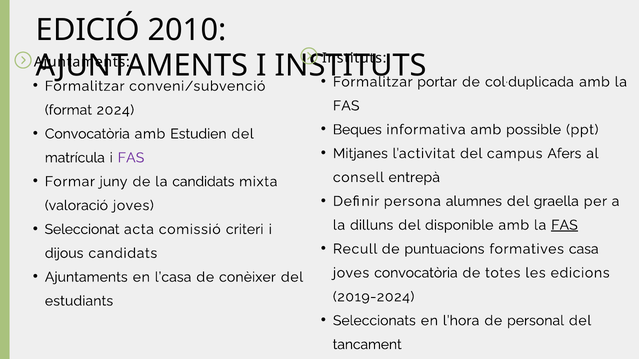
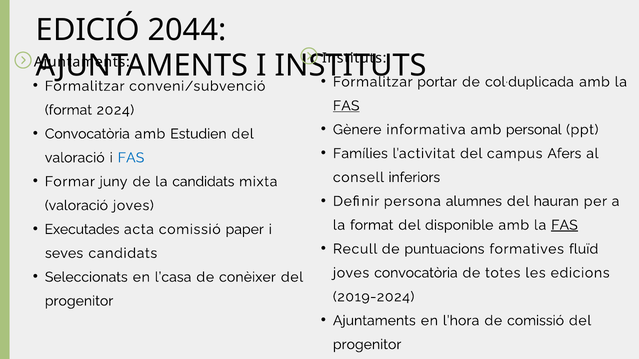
2010: 2010 -> 2044
FAS at (346, 106) underline: none -> present
Beques: Beques -> Gènere
possible: possible -> personal
Mitjanes: Mitjanes -> Famílies
matrícula at (75, 158): matrícula -> valoració
FAS at (131, 158) colour: purple -> blue
entrepà: entrepà -> inferiors
graella: graella -> hauran
la dilluns: dilluns -> format
Seleccionat: Seleccionat -> Executades
criteri: criteri -> paper
casa: casa -> fluïd
dijous: dijous -> seves
Ajuntaments at (86, 277): Ajuntaments -> Seleccionats
estudiants at (79, 301): estudiants -> progenitor
Seleccionats at (374, 321): Seleccionats -> Ajuntaments
de personal: personal -> comissió
tancament at (367, 345): tancament -> progenitor
